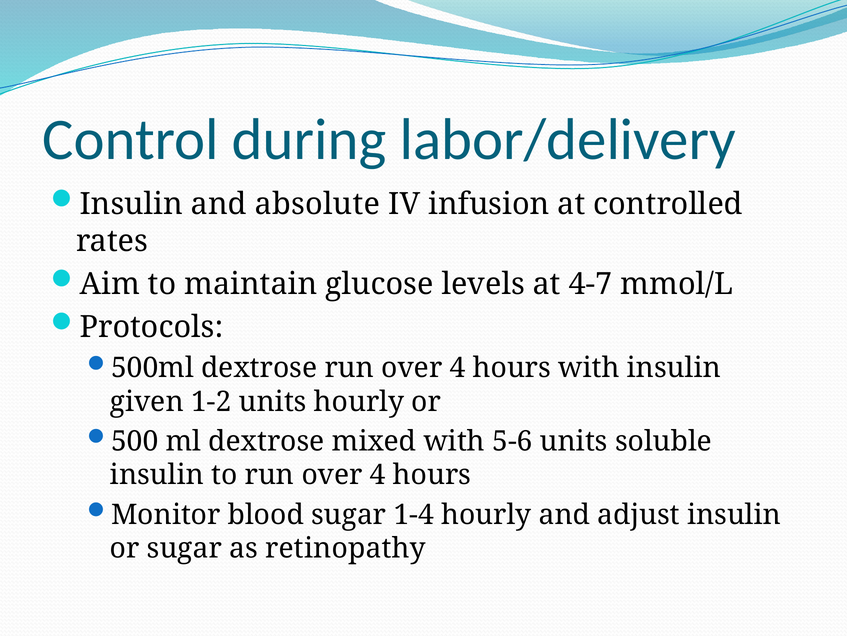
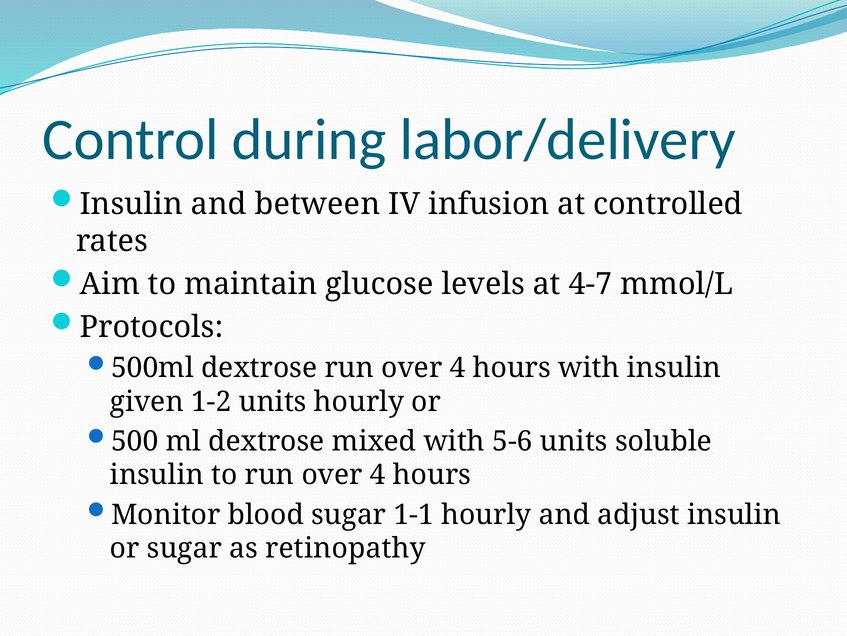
absolute: absolute -> between
1-4: 1-4 -> 1-1
